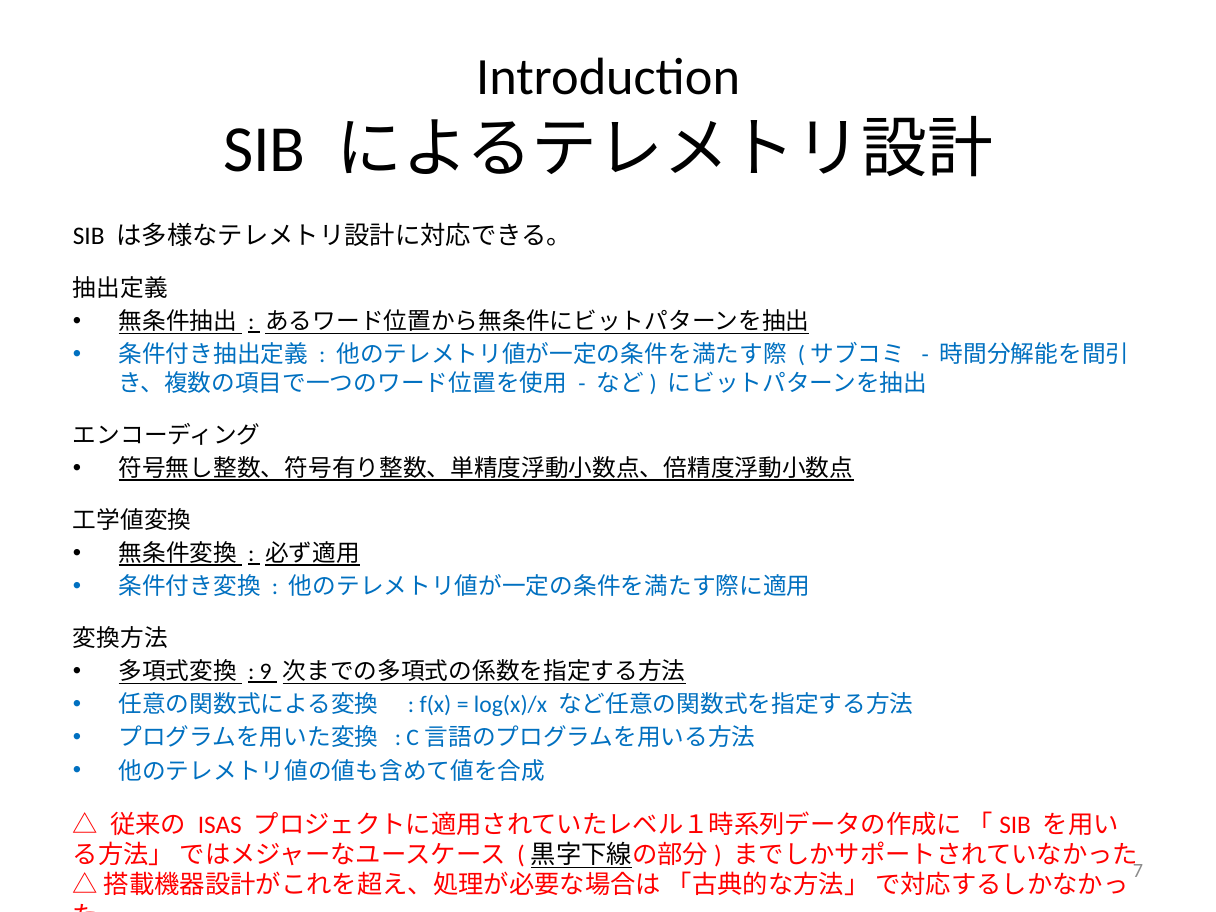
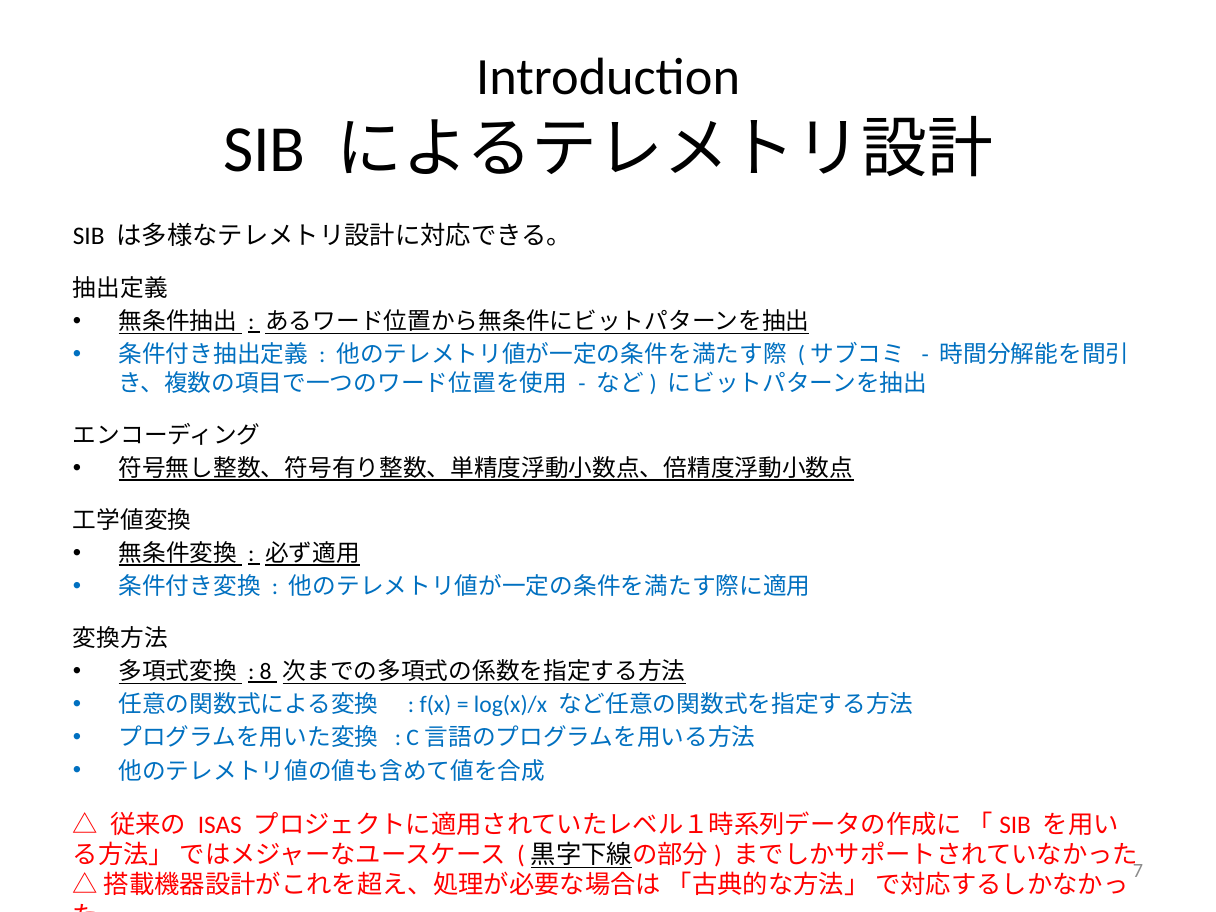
9: 9 -> 8
